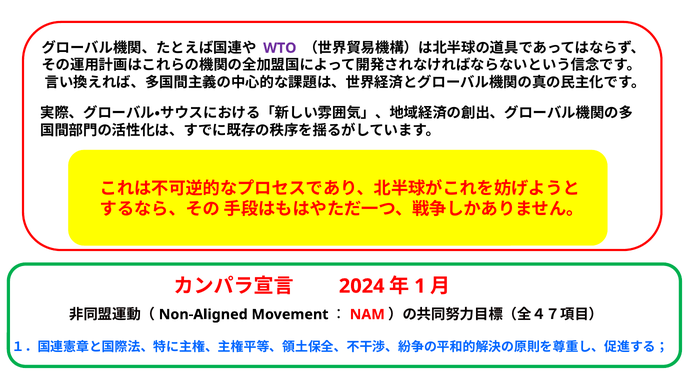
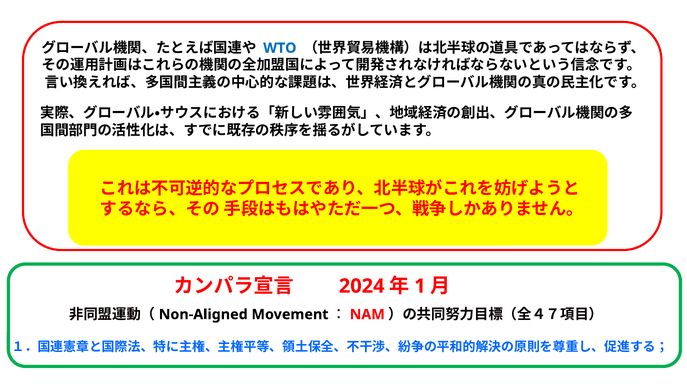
WTO colour: purple -> blue
